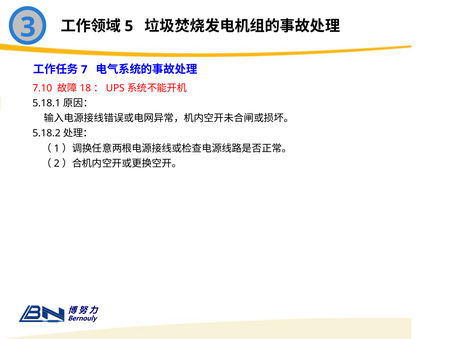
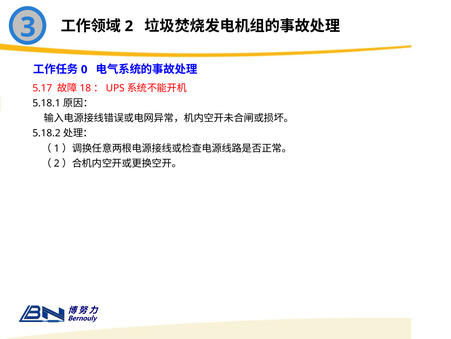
5: 5 -> 2
7: 7 -> 0
7.10: 7.10 -> 5.17
